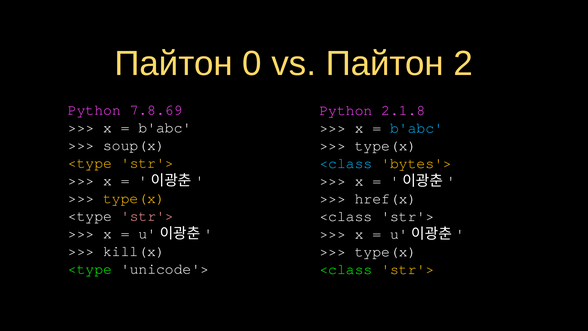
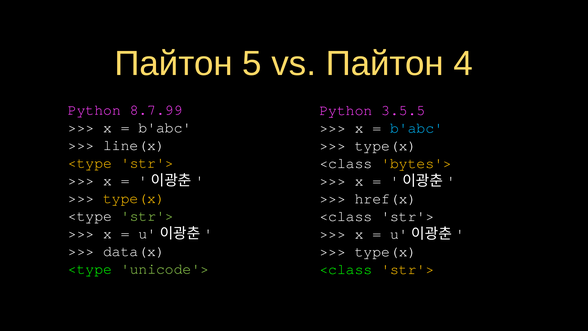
0: 0 -> 5
2: 2 -> 4
7.8.69: 7.8.69 -> 8.7.99
2.1.8: 2.1.8 -> 3.5.5
soup(x: soup(x -> line(x
<class at (346, 163) colour: light blue -> white
str'> at (147, 216) colour: pink -> light green
kill(x: kill(x -> data(x
unicode'> colour: white -> light green
